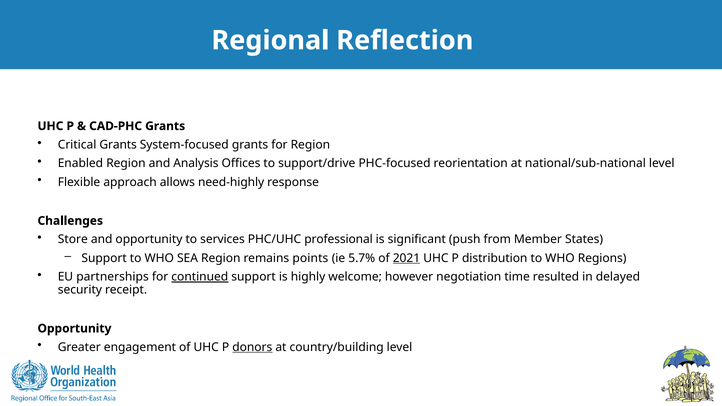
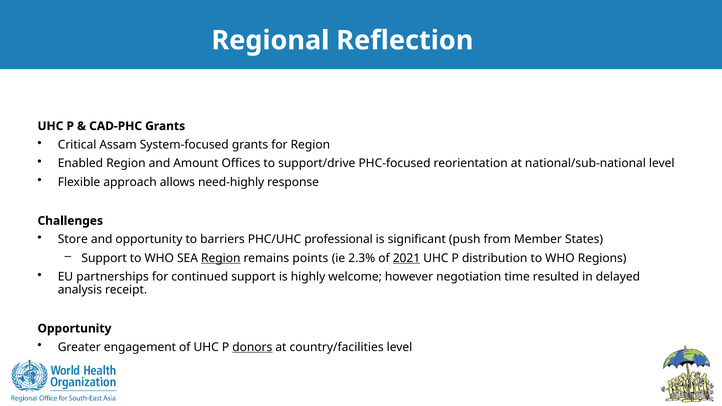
Critical Grants: Grants -> Assam
Analysis: Analysis -> Amount
services: services -> barriers
Region at (221, 258) underline: none -> present
5.7%: 5.7% -> 2.3%
continued underline: present -> none
security: security -> analysis
country/building: country/building -> country/facilities
